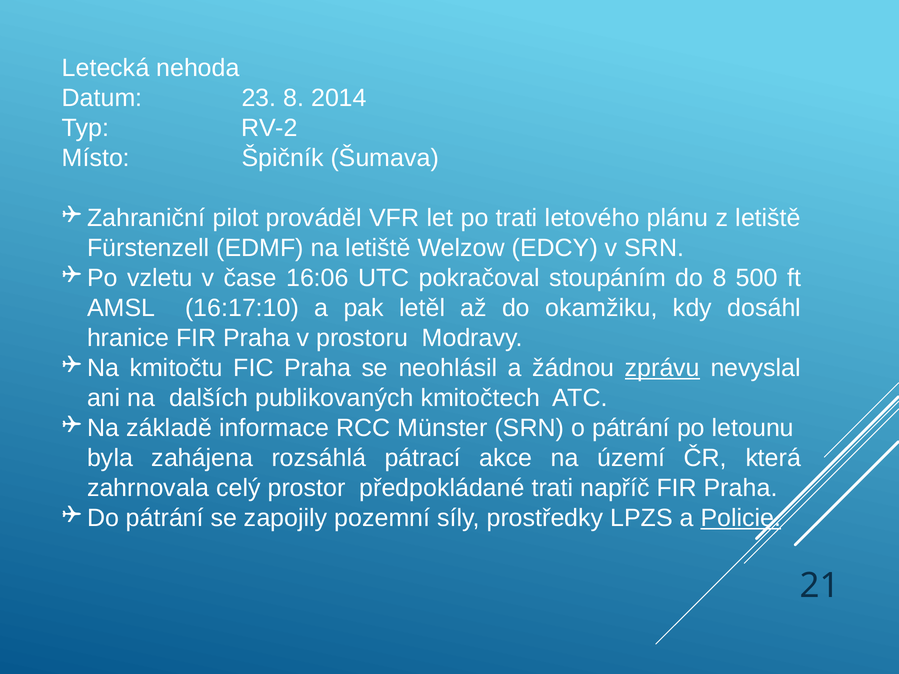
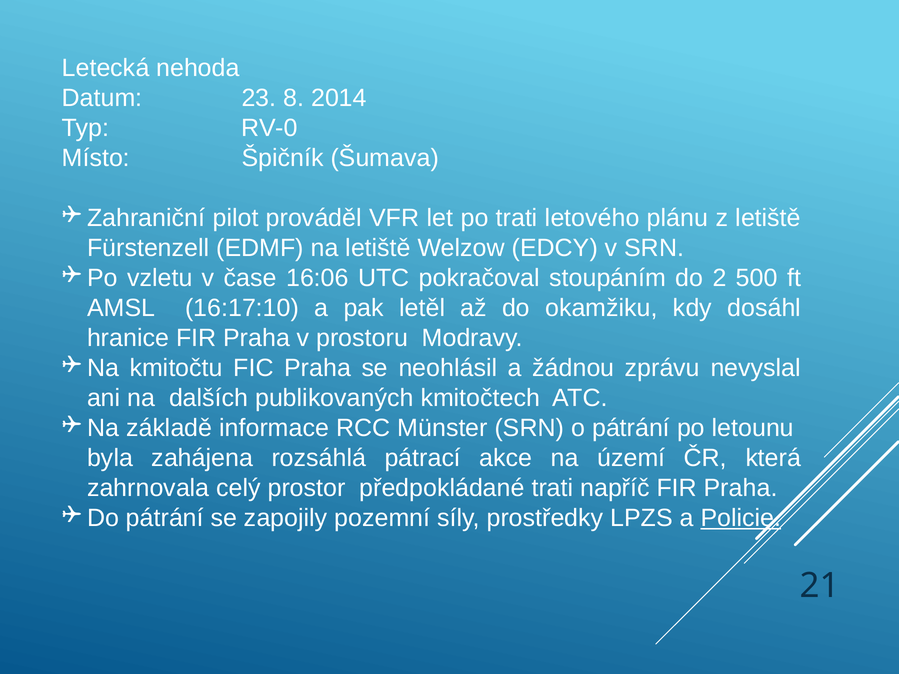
RV-2: RV-2 -> RV-0
do 8: 8 -> 2
zprávu underline: present -> none
